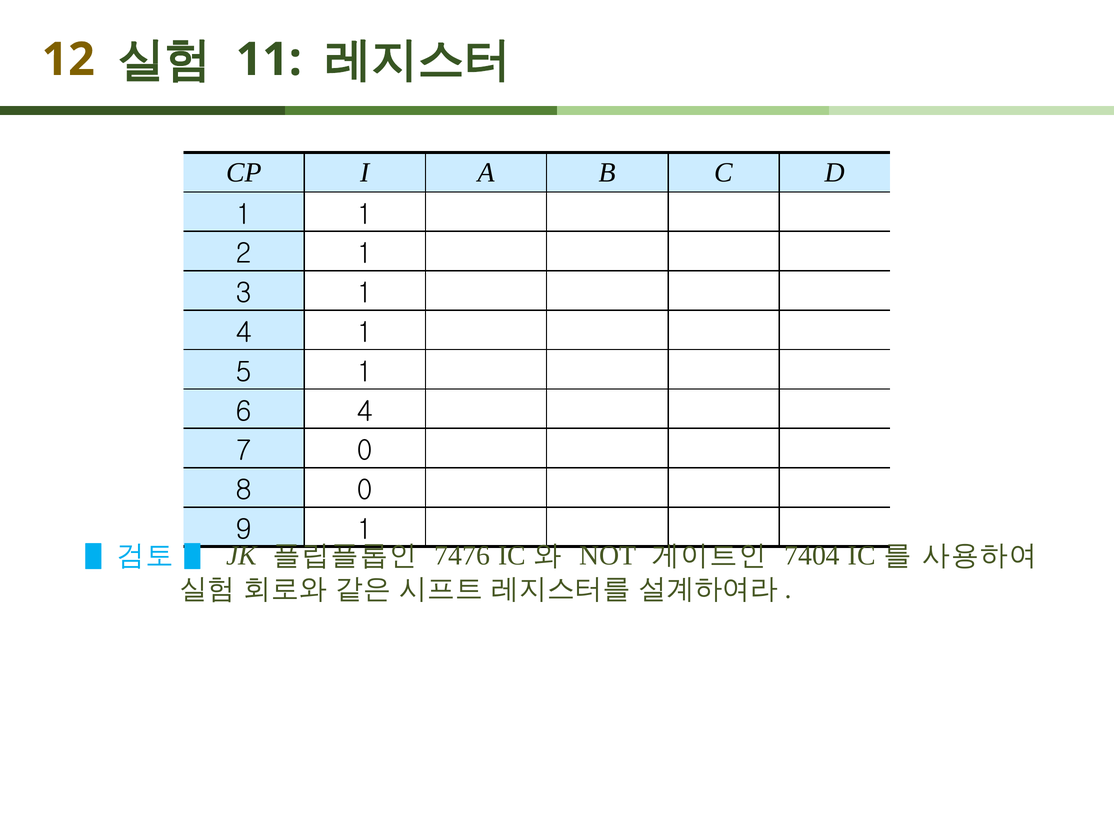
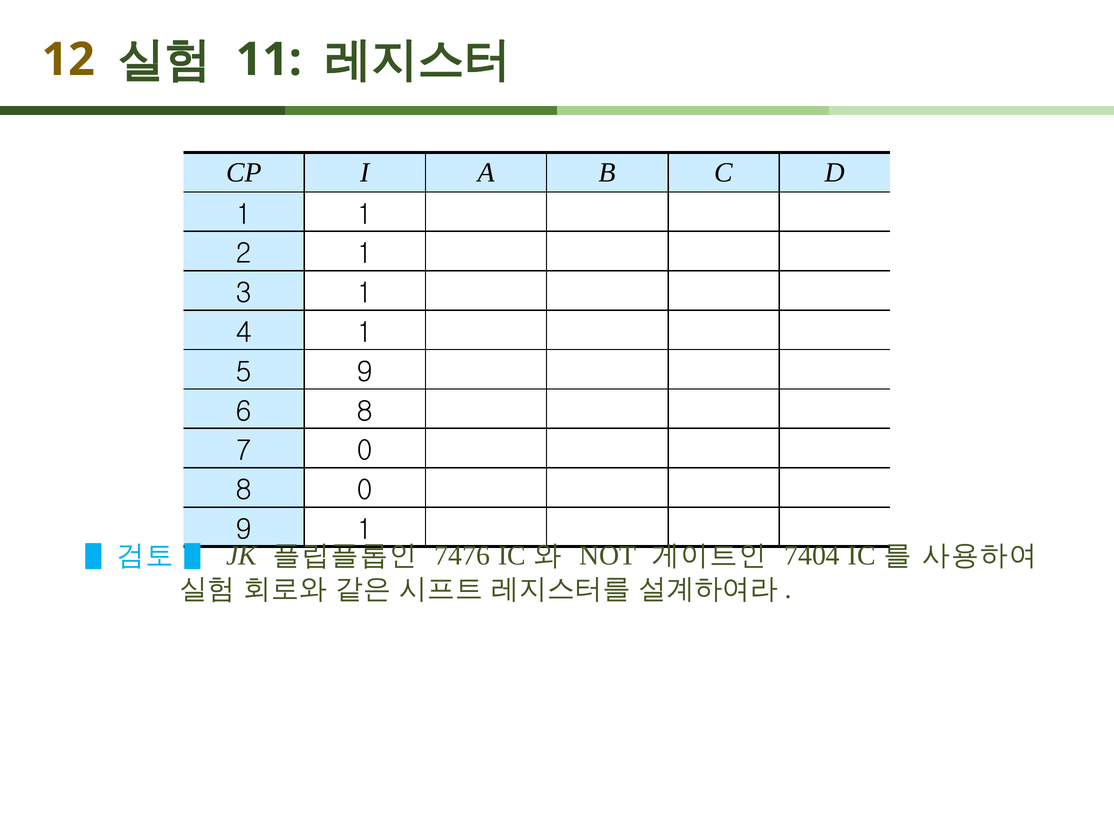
5 1: 1 -> 9
6 4: 4 -> 8
